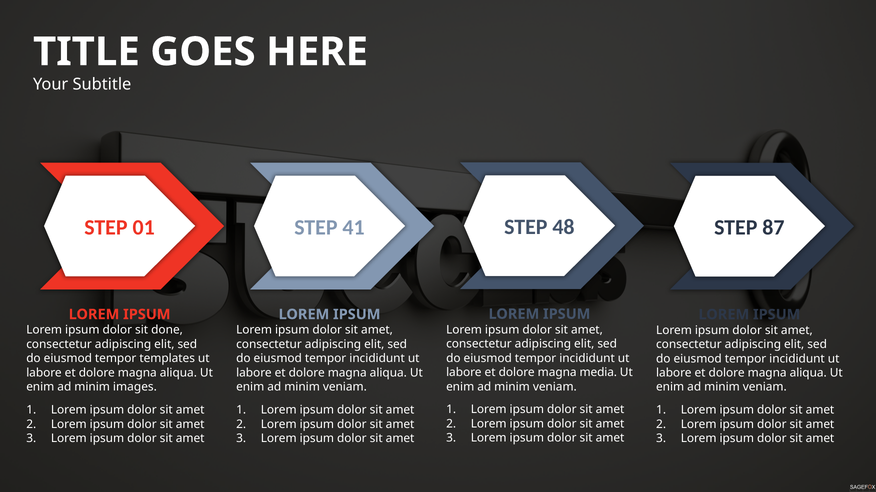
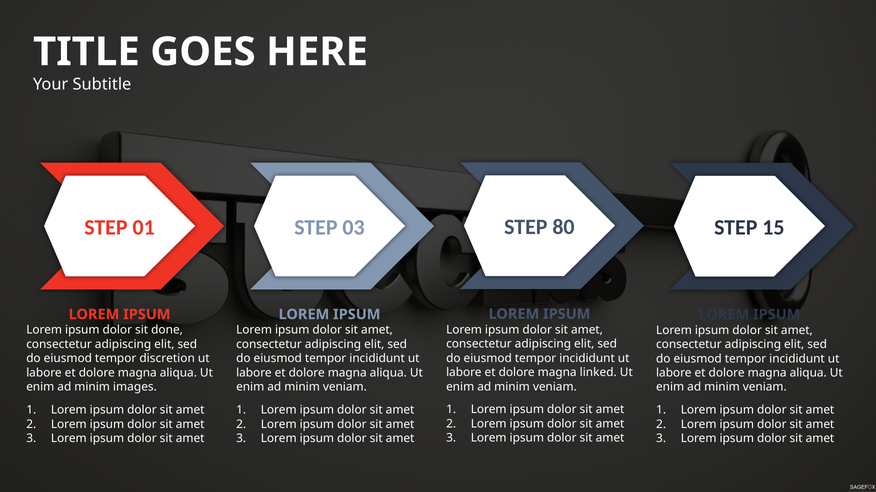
48: 48 -> 80
41: 41 -> 03
87: 87 -> 15
templates: templates -> discretion
media: media -> linked
